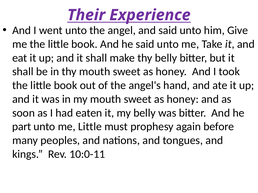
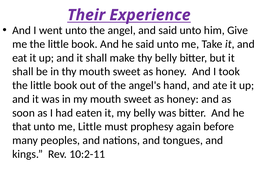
part: part -> that
10:0-11: 10:0-11 -> 10:2-11
